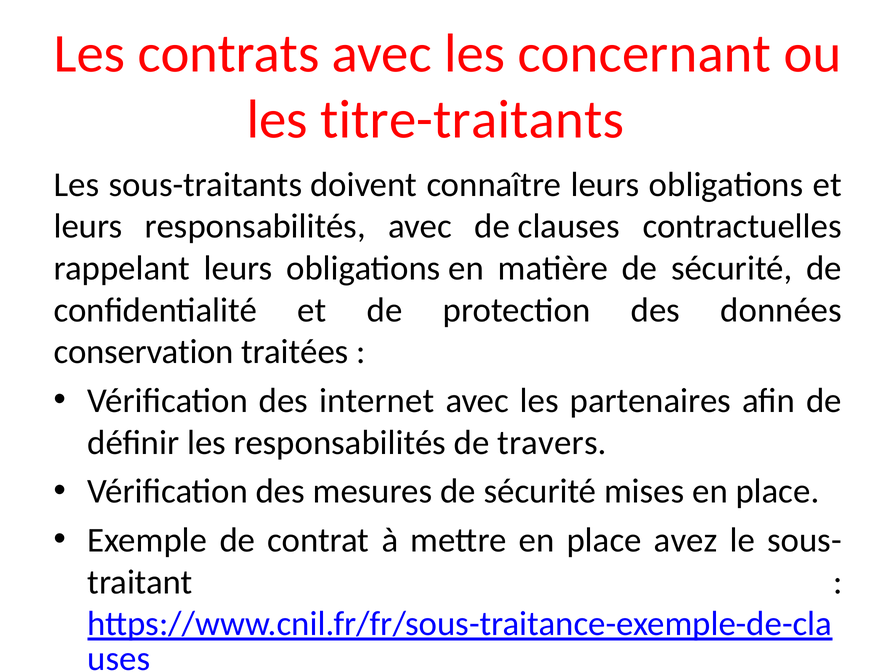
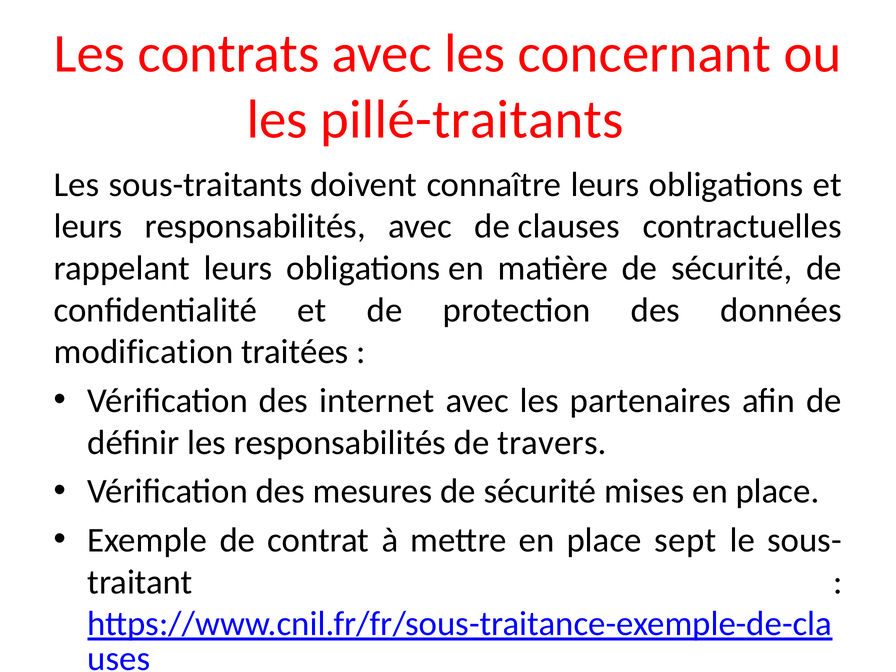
titre-traitants: titre-traitants -> pillé-traitants
conservation: conservation -> modification
avez: avez -> sept
